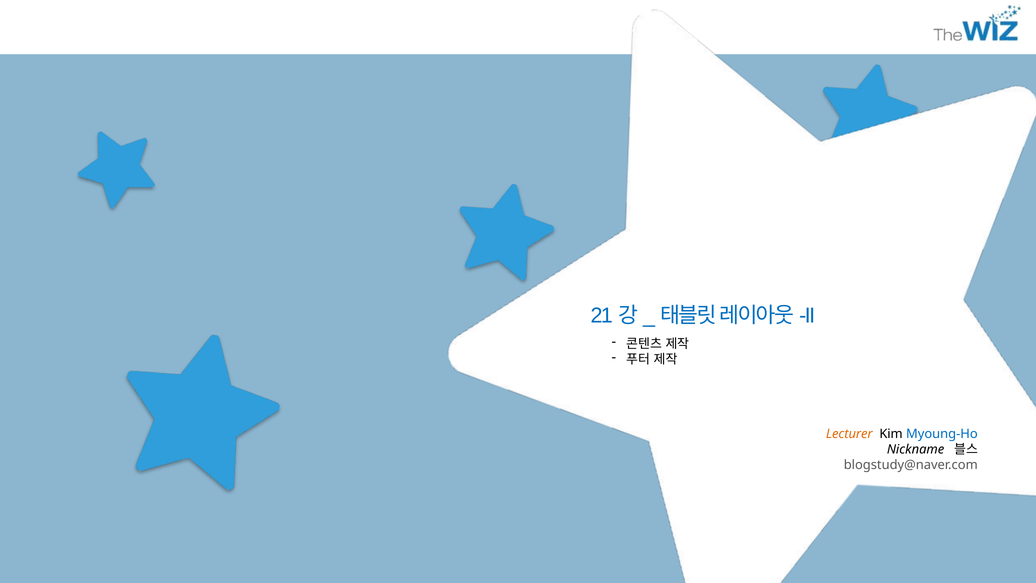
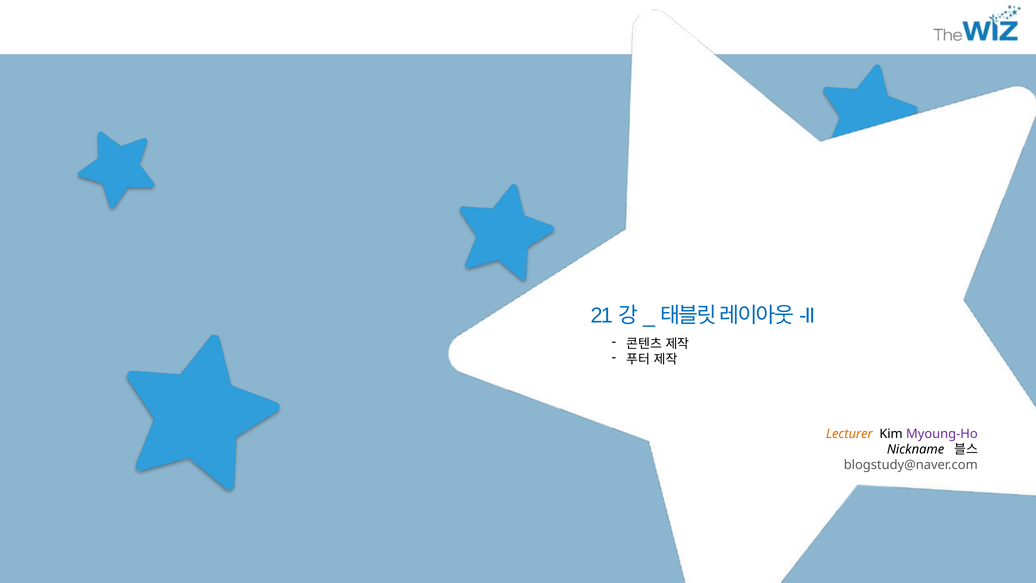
Myoung-Ho colour: blue -> purple
